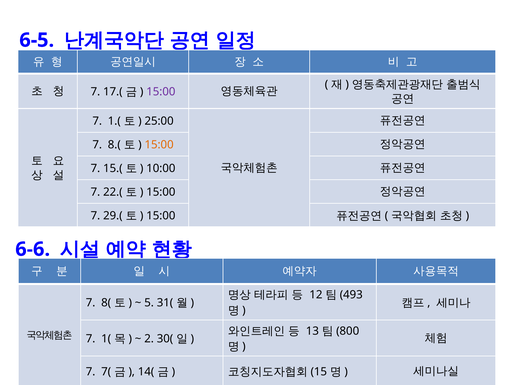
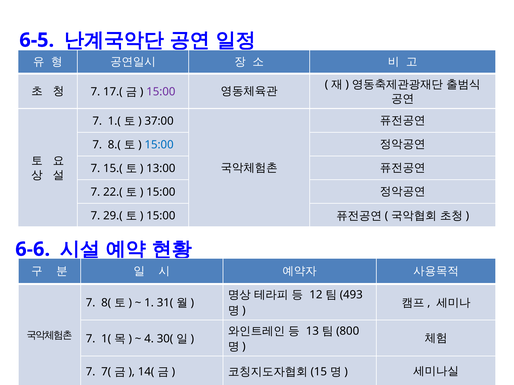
25:00: 25:00 -> 37:00
15:00 at (159, 145) colour: orange -> blue
10:00: 10:00 -> 13:00
5: 5 -> 1
2: 2 -> 4
